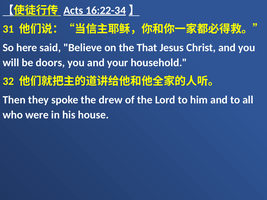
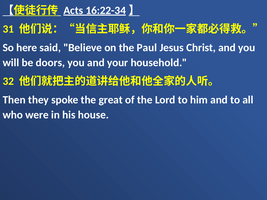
That: That -> Paul
drew: drew -> great
